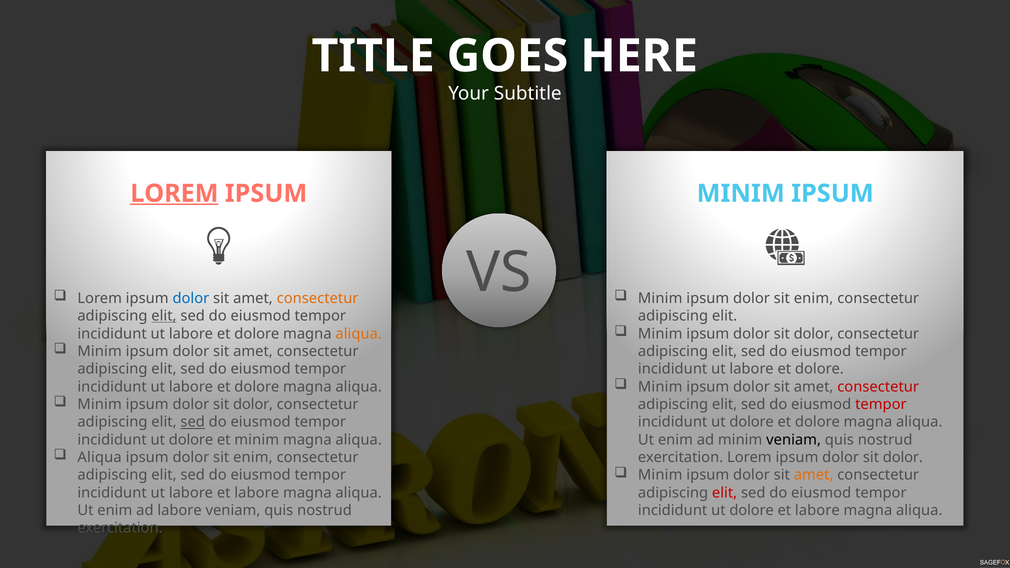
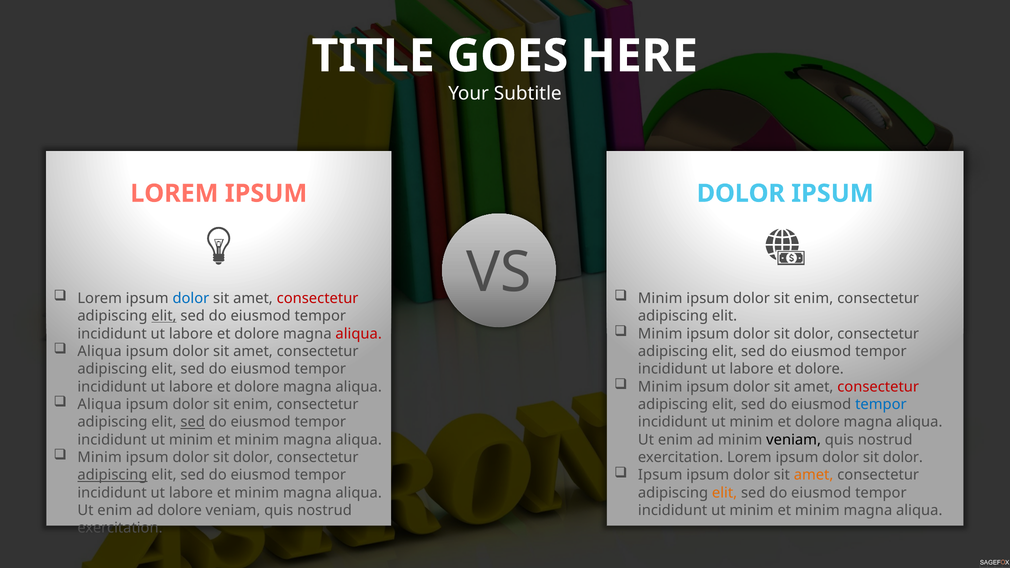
LOREM at (174, 194) underline: present -> none
MINIM at (741, 194): MINIM -> DOLOR
consectetur at (318, 298) colour: orange -> red
aliqua at (359, 334) colour: orange -> red
Minim at (100, 351): Minim -> Aliqua
Minim at (100, 404): Minim -> Aliqua
dolor at (253, 404): dolor -> enim
tempor at (881, 404) colour: red -> blue
dolore at (752, 422): dolore -> minim
dolore at (191, 440): dolore -> minim
Aliqua at (100, 458): Aliqua -> Minim
enim at (253, 458): enim -> dolor
Minim at (660, 475): Minim -> Ipsum
adipiscing at (112, 475) underline: none -> present
labore et labore: labore -> minim
elit at (725, 493) colour: red -> orange
ad labore: labore -> dolore
dolore at (752, 511): dolore -> minim
labore at (817, 511): labore -> minim
